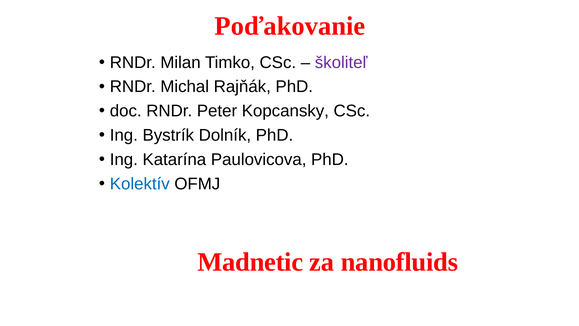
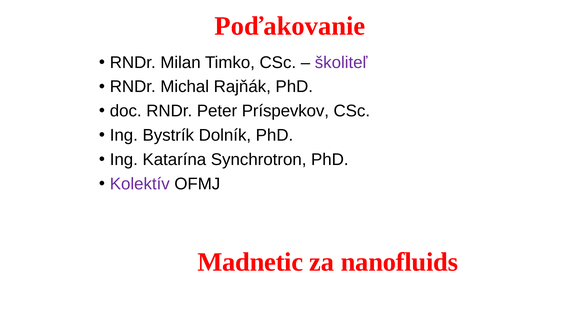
Kopcansky: Kopcansky -> Príspevkov
Paulovicova: Paulovicova -> Synchrotron
Kolektív colour: blue -> purple
